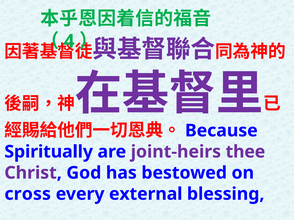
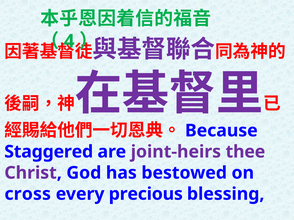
Spiritually: Spiritually -> Staggered
external: external -> precious
